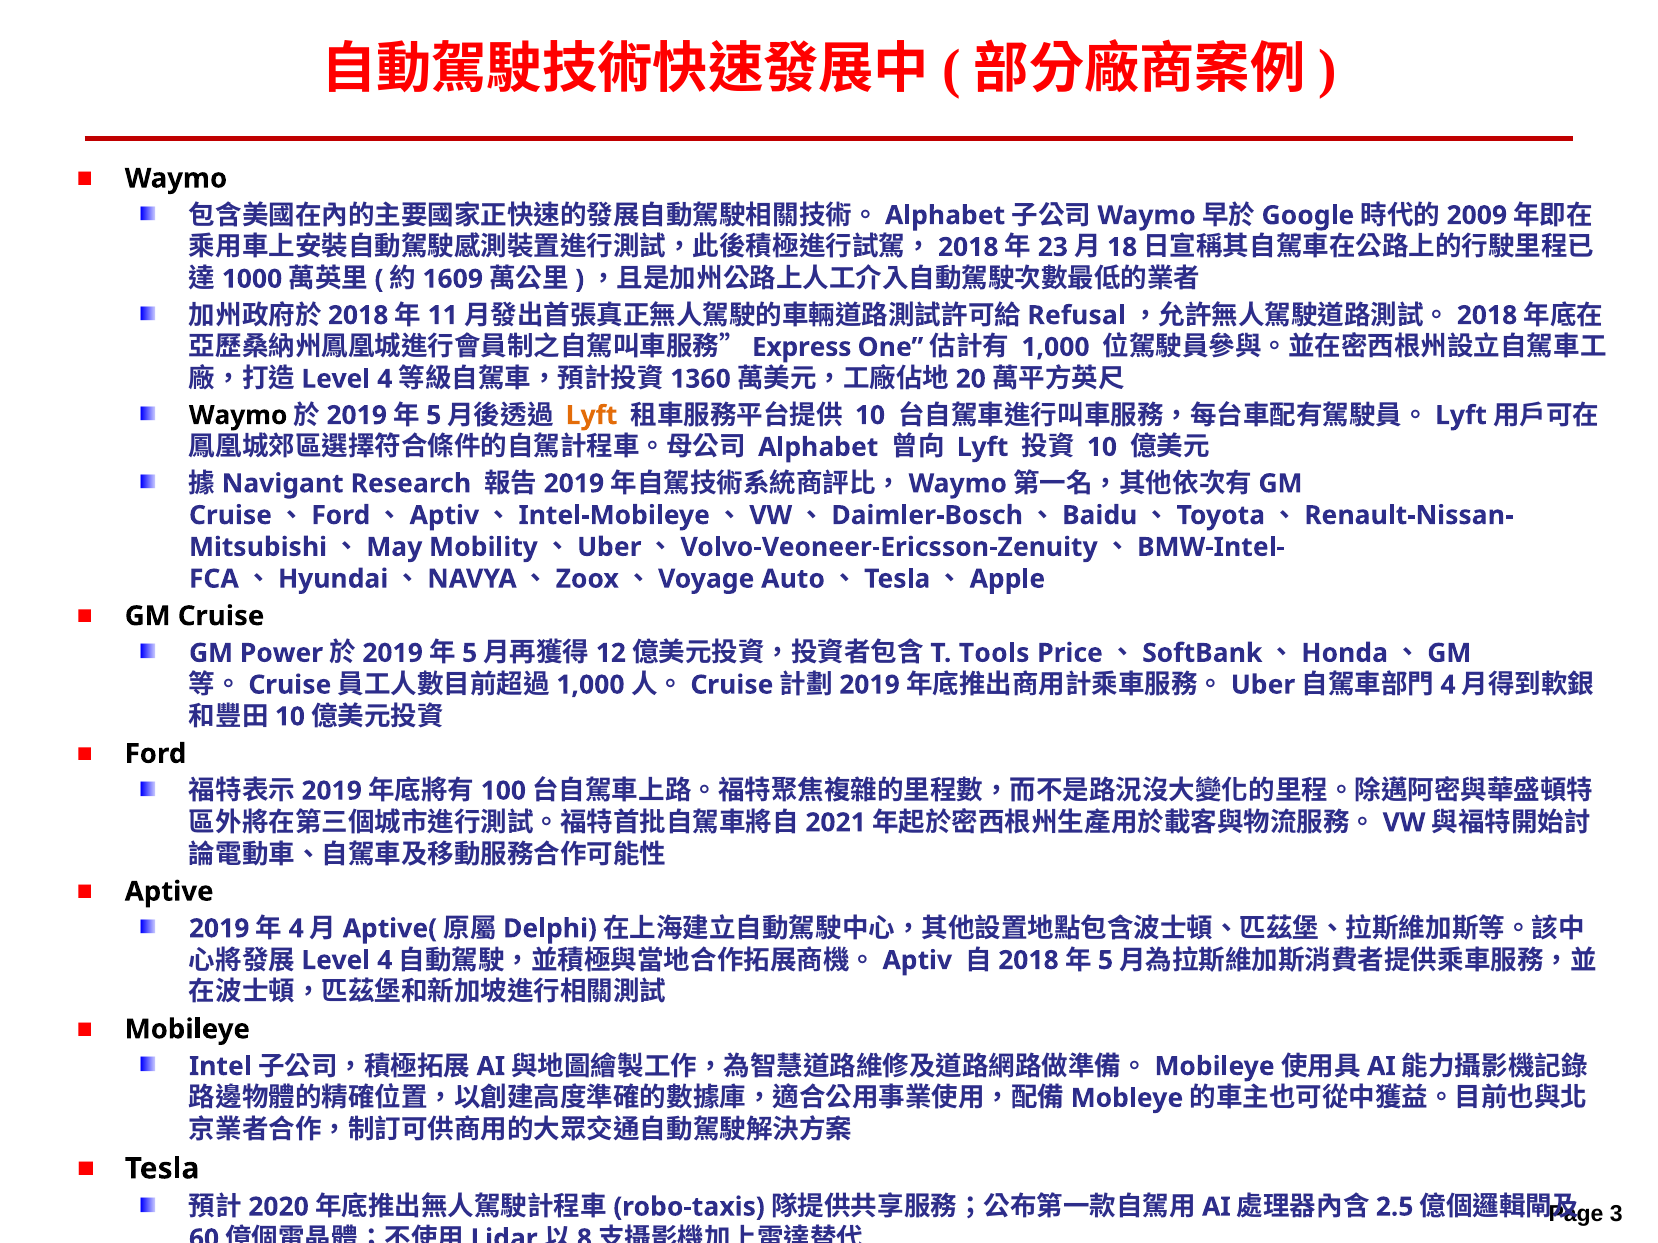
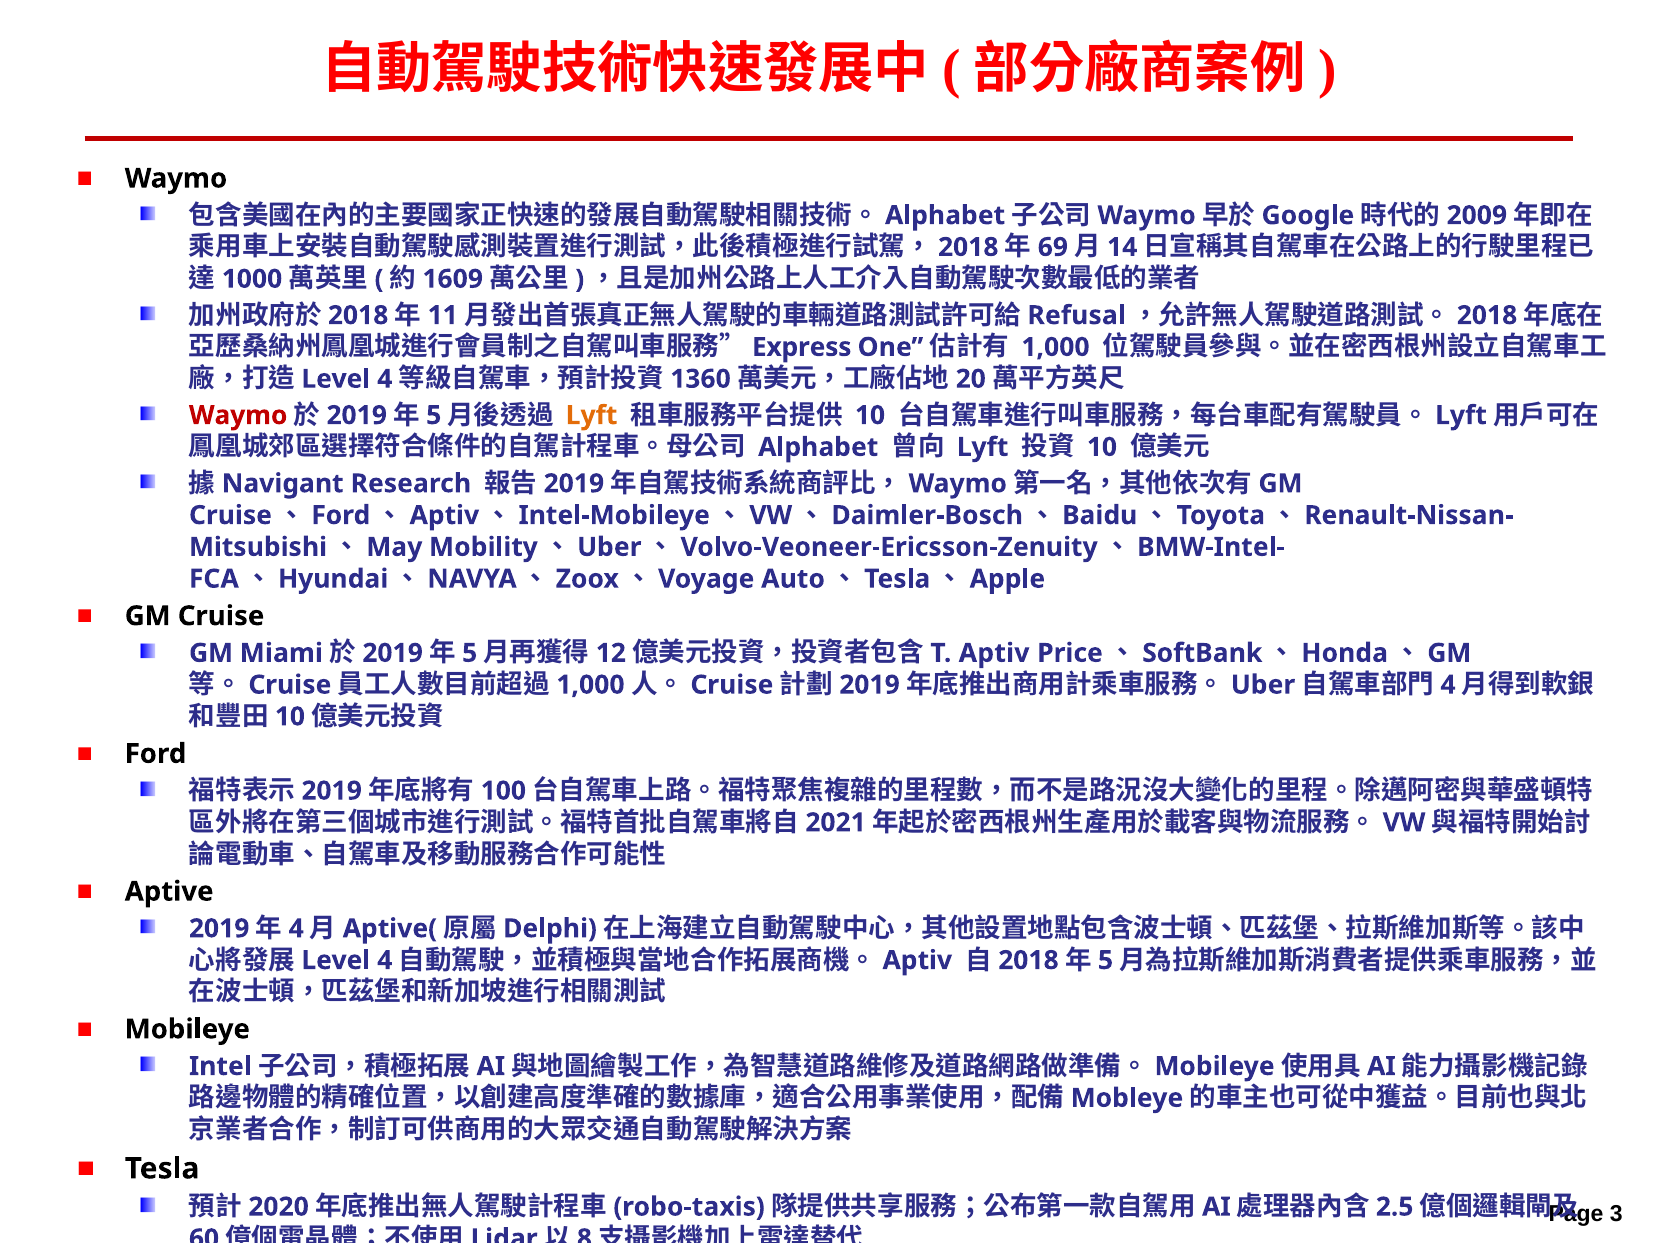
23: 23 -> 69
18: 18 -> 14
Waymo at (238, 416) colour: black -> red
Power: Power -> Miami
Tools at (994, 653): Tools -> Aptiv
